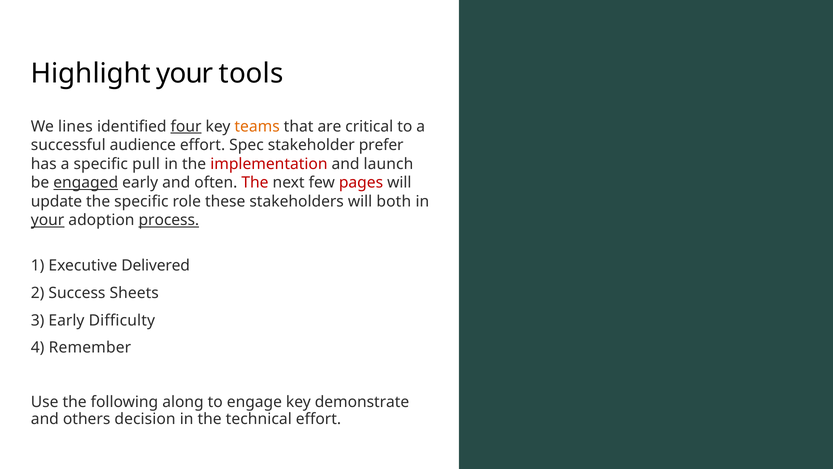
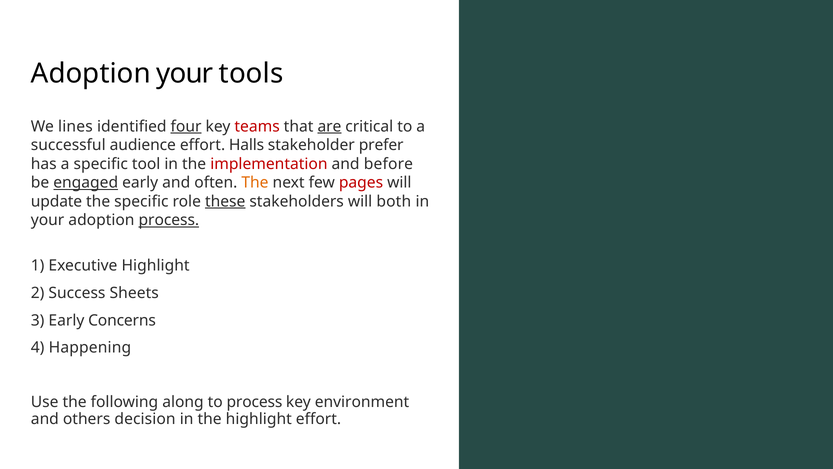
Highlight at (91, 73): Highlight -> Adoption
teams colour: orange -> red
are underline: none -> present
Spec: Spec -> Halls
pull: pull -> tool
launch: launch -> before
The at (255, 182) colour: red -> orange
these underline: none -> present
your at (48, 220) underline: present -> none
Executive Delivered: Delivered -> Highlight
Difficulty: Difficulty -> Concerns
Remember: Remember -> Happening
to engage: engage -> process
demonstrate: demonstrate -> environment
the technical: technical -> highlight
